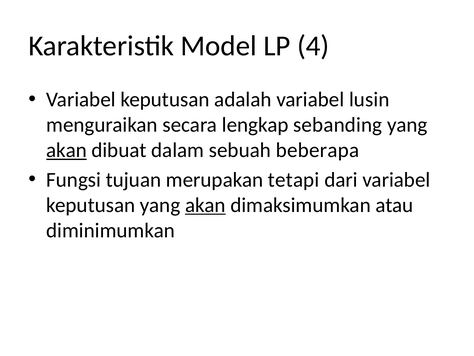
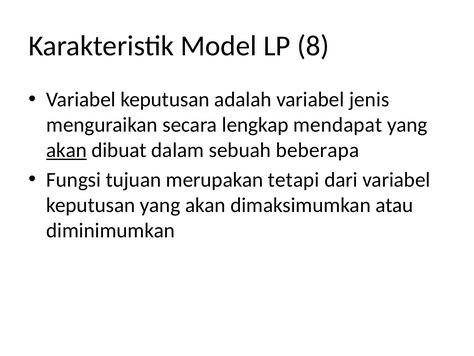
4: 4 -> 8
lusin: lusin -> jenis
sebanding: sebanding -> mendapat
akan at (205, 205) underline: present -> none
